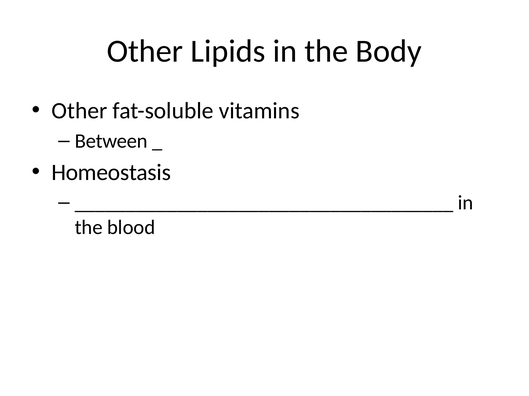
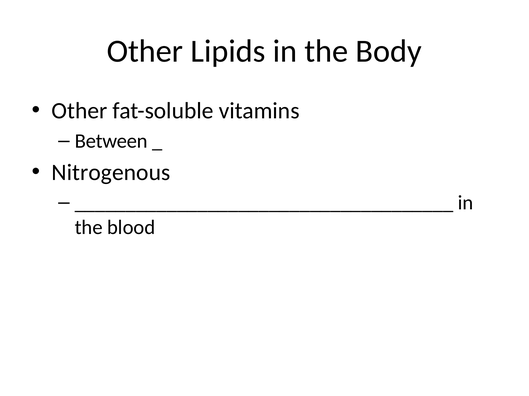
Homeostasis: Homeostasis -> Nitrogenous
